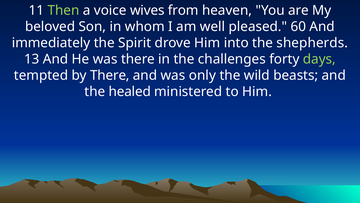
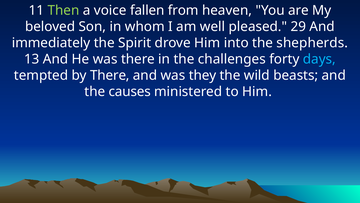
wives: wives -> fallen
60: 60 -> 29
days colour: light green -> light blue
only: only -> they
healed: healed -> causes
